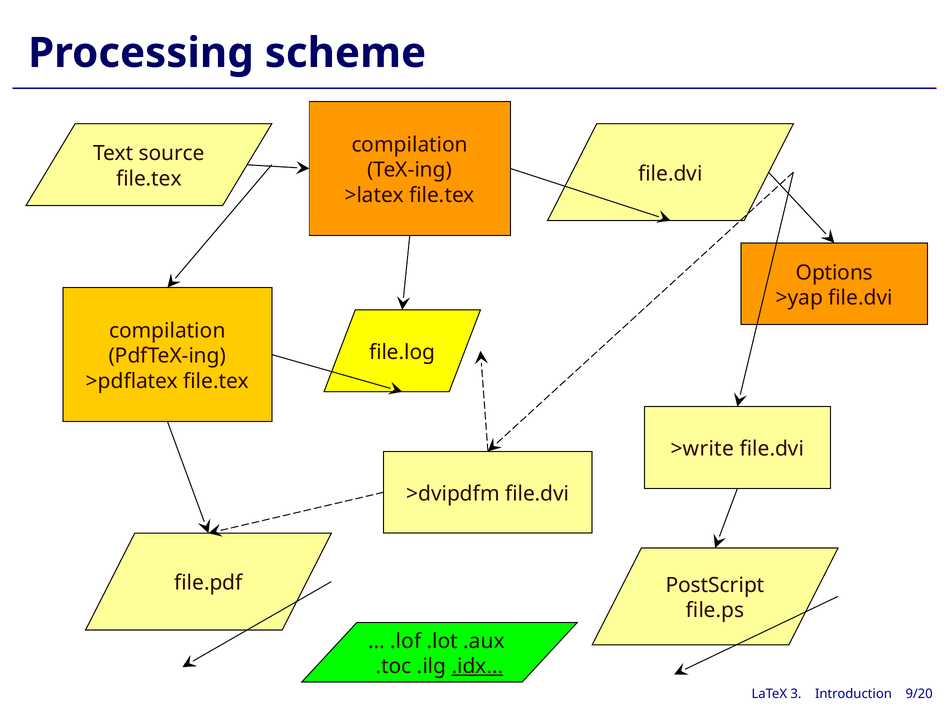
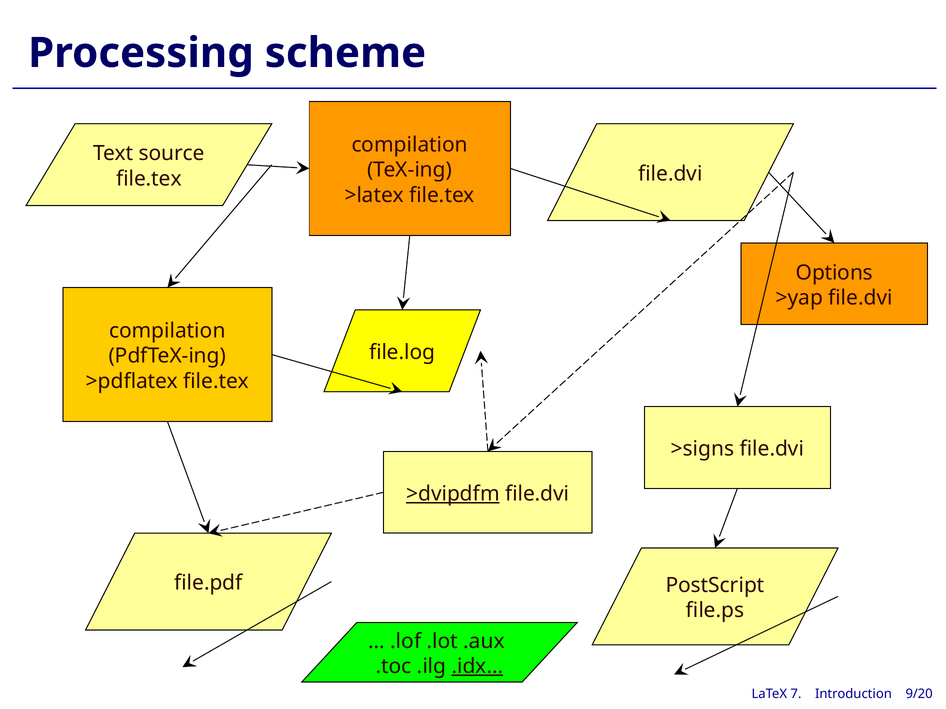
>write: >write -> >signs
>dvipdfm underline: none -> present
3: 3 -> 7
